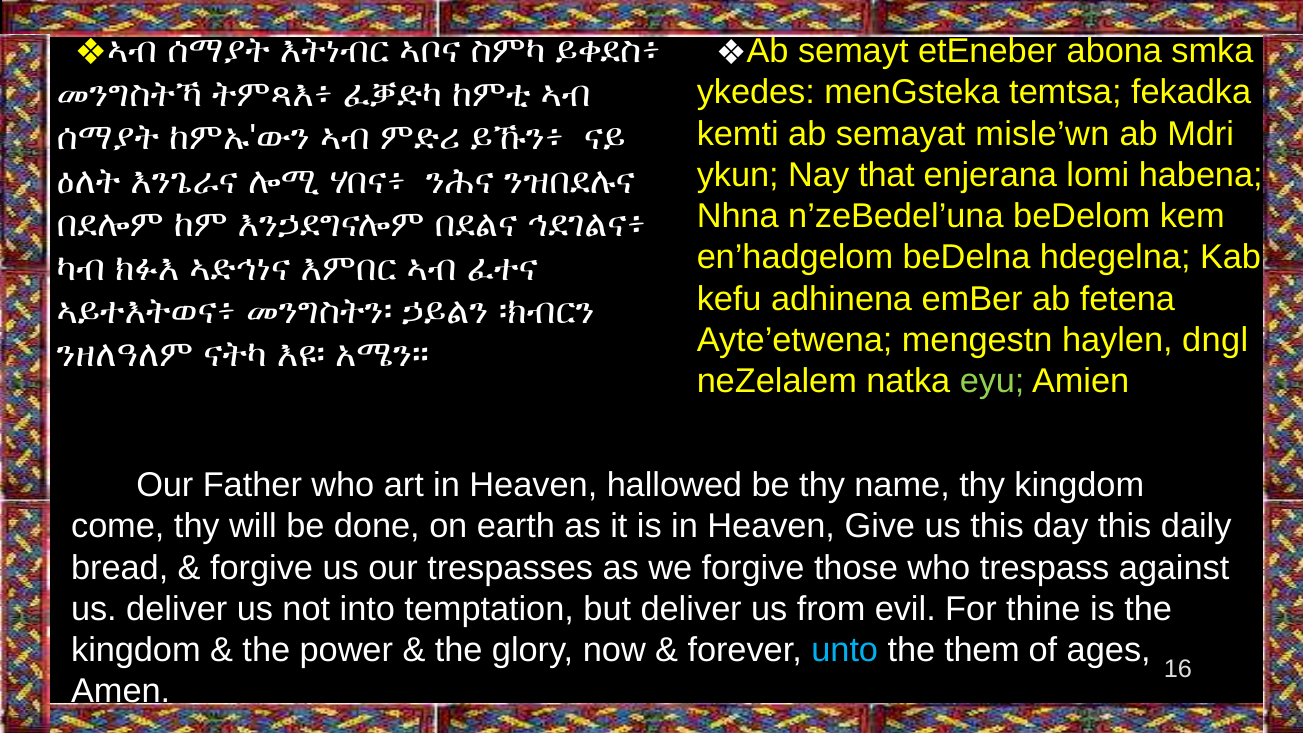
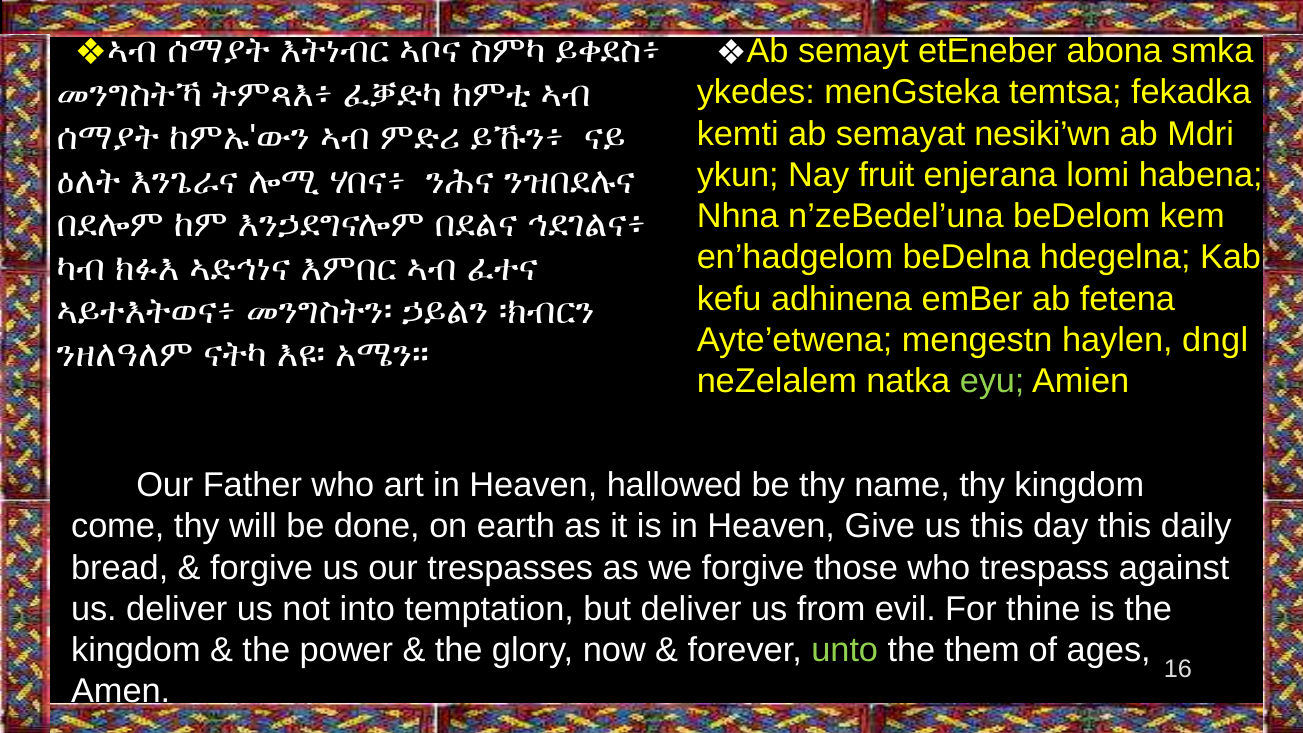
misle’wn: misle’wn -> nesiki’wn
that: that -> fruit
unto colour: light blue -> light green
